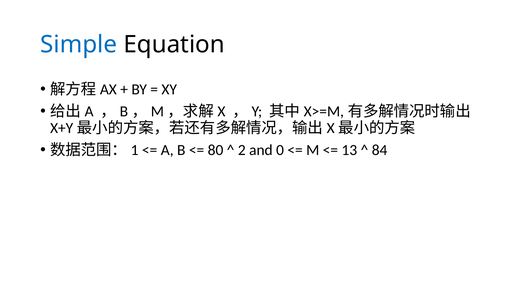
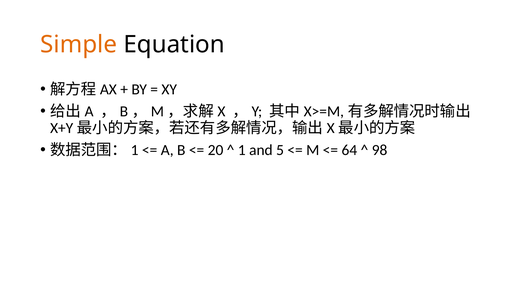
Simple colour: blue -> orange
80: 80 -> 20
2: 2 -> 1
0: 0 -> 5
13: 13 -> 64
84: 84 -> 98
